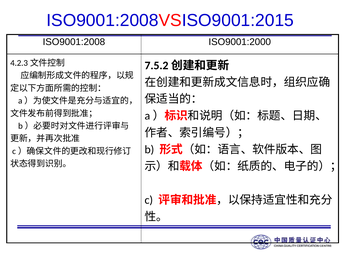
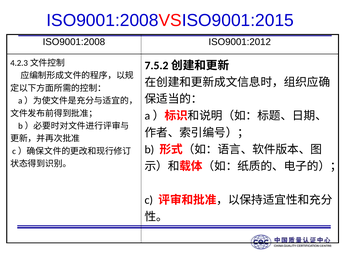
ISO9001:2000: ISO9001:2000 -> ISO9001:2012
